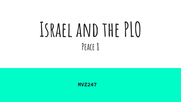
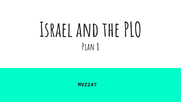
Peace: Peace -> Plan
